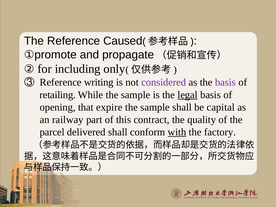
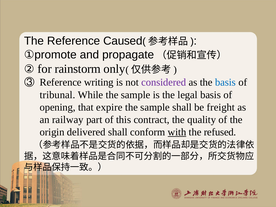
including: including -> rainstorm
basis at (225, 82) colour: purple -> blue
retailing: retailing -> tribunal
legal underline: present -> none
capital: capital -> freight
parcel: parcel -> origin
factory: factory -> refused
